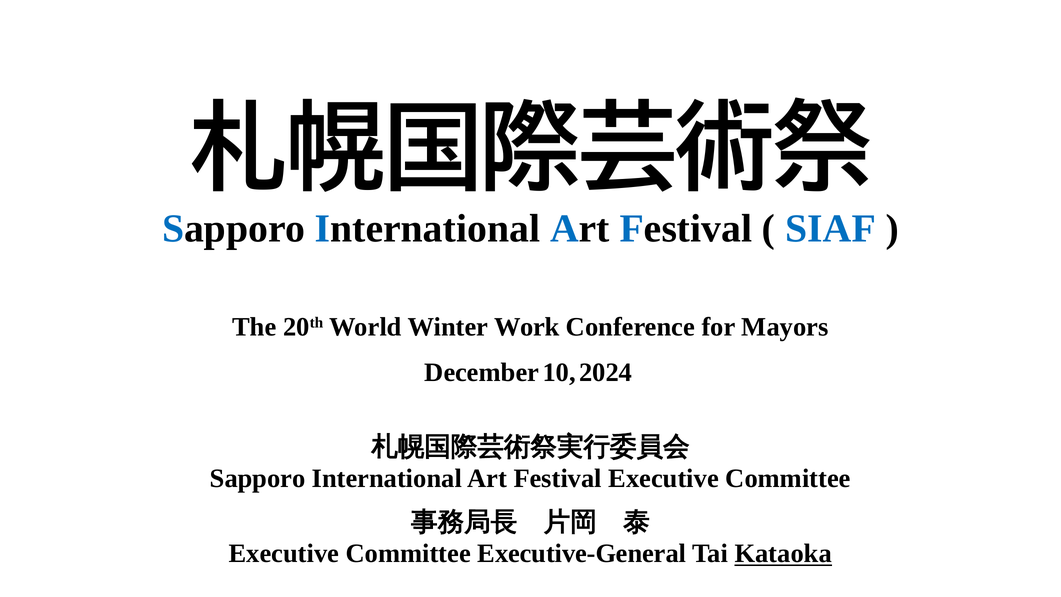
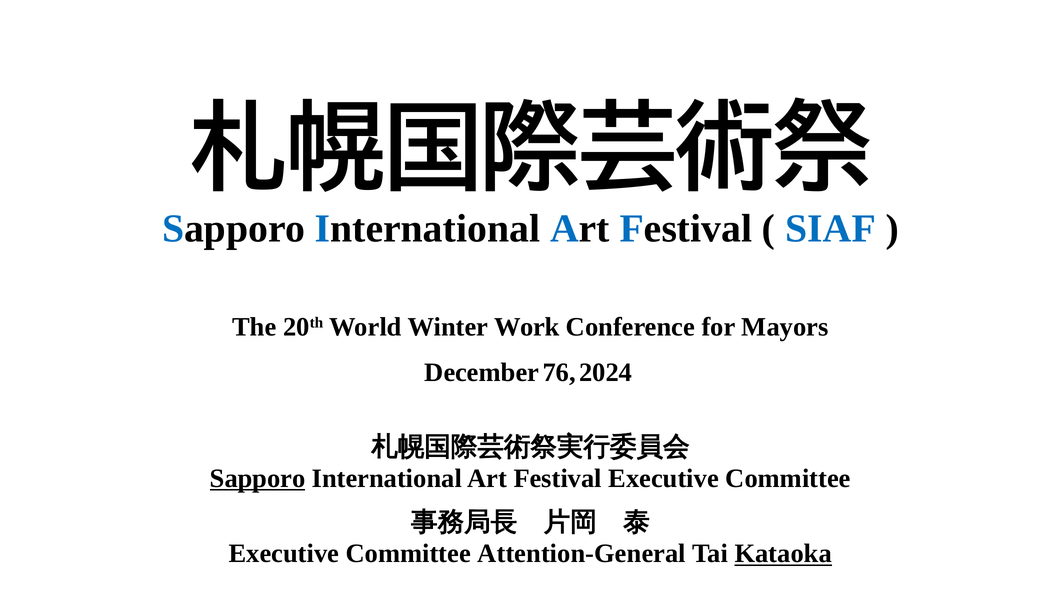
10: 10 -> 76
Sapporo at (258, 478) underline: none -> present
Executive-General: Executive-General -> Attention-General
